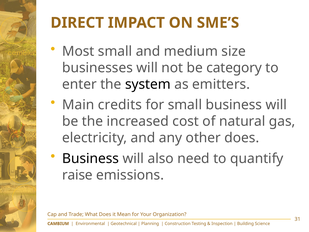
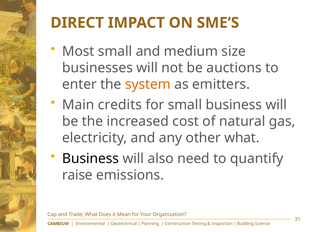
category: category -> auctions
system colour: black -> orange
other does: does -> what
